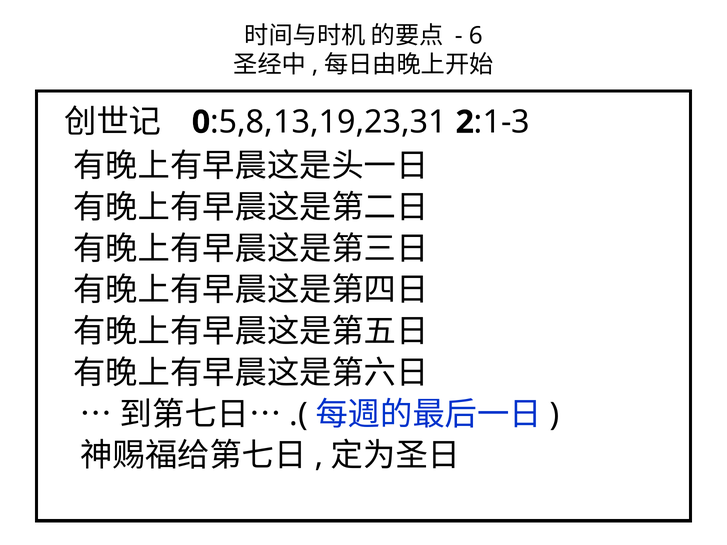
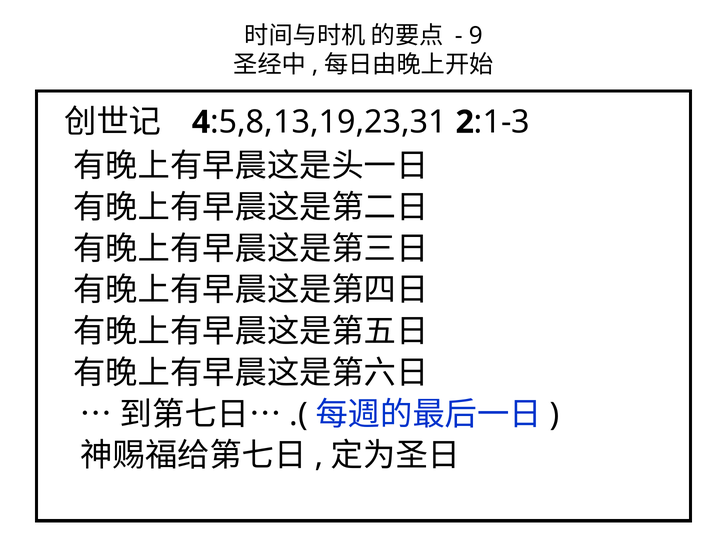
6: 6 -> 9
0: 0 -> 4
